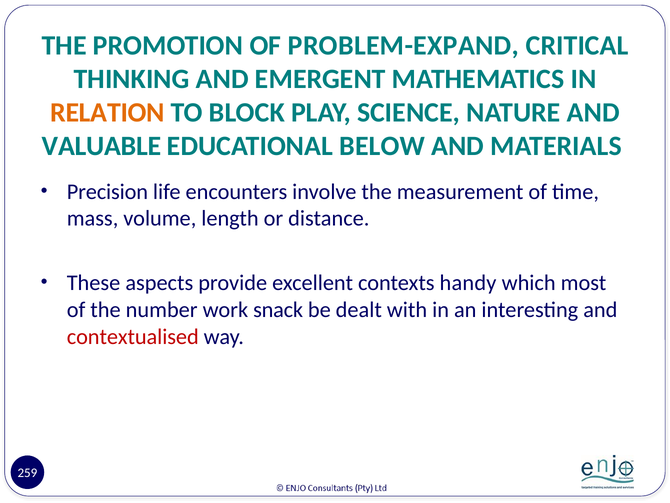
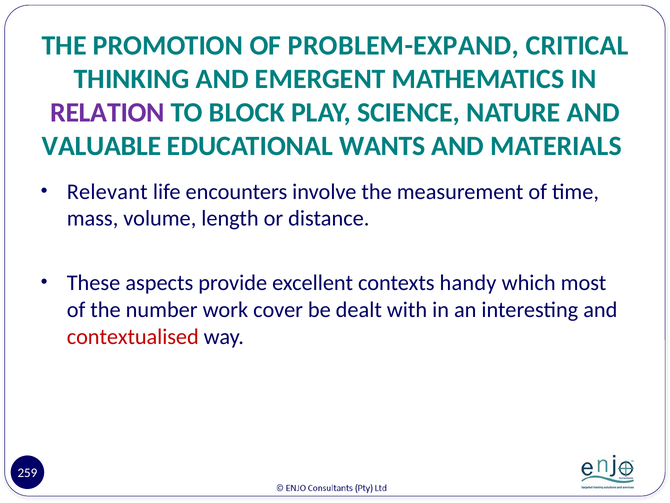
RELATION colour: orange -> purple
BELOW: BELOW -> WANTS
Precision: Precision -> Relevant
snack: snack -> cover
